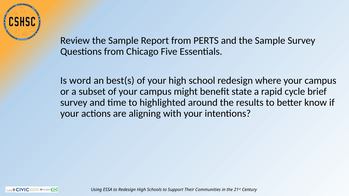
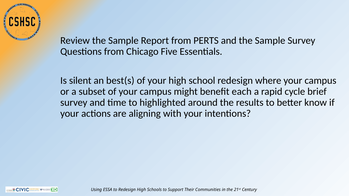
word: word -> silent
state: state -> each
